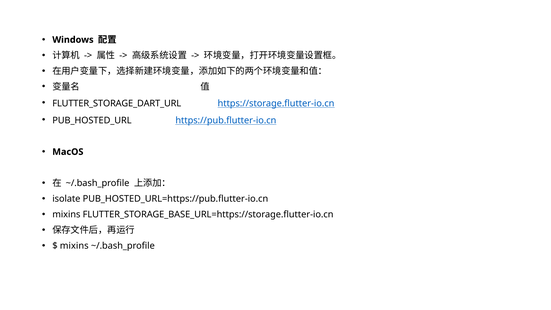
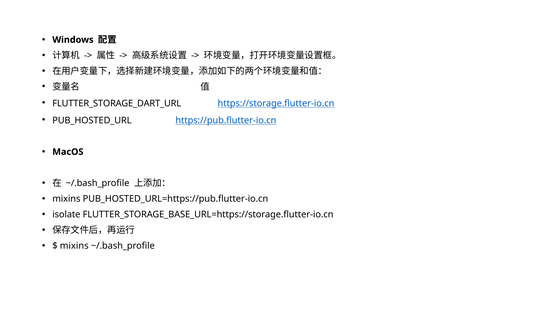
isolate at (66, 199): isolate -> mixins
mixins at (66, 214): mixins -> isolate
